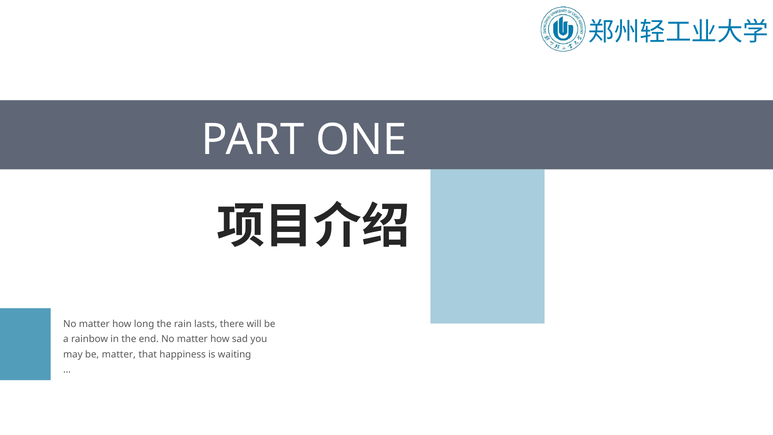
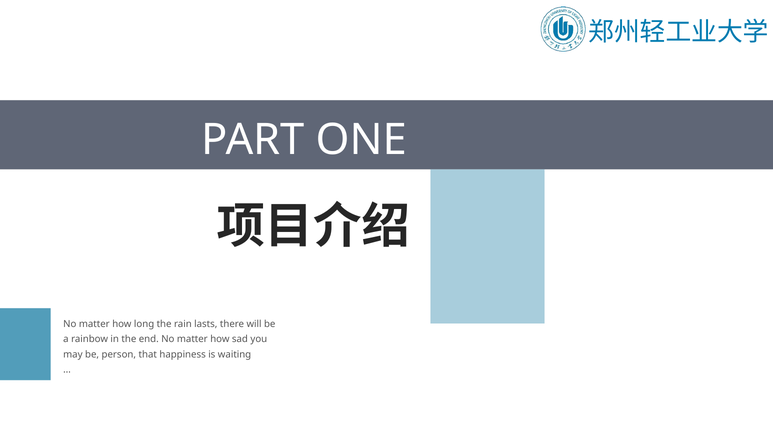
be matter: matter -> person
